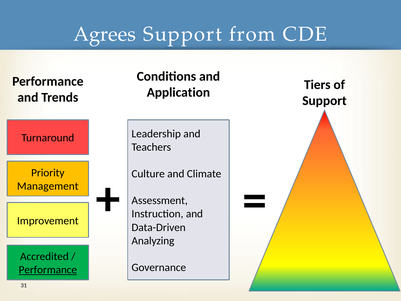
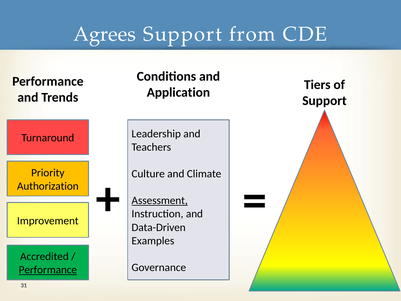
Management: Management -> Authorization
Assessment underline: none -> present
Analyzing: Analyzing -> Examples
